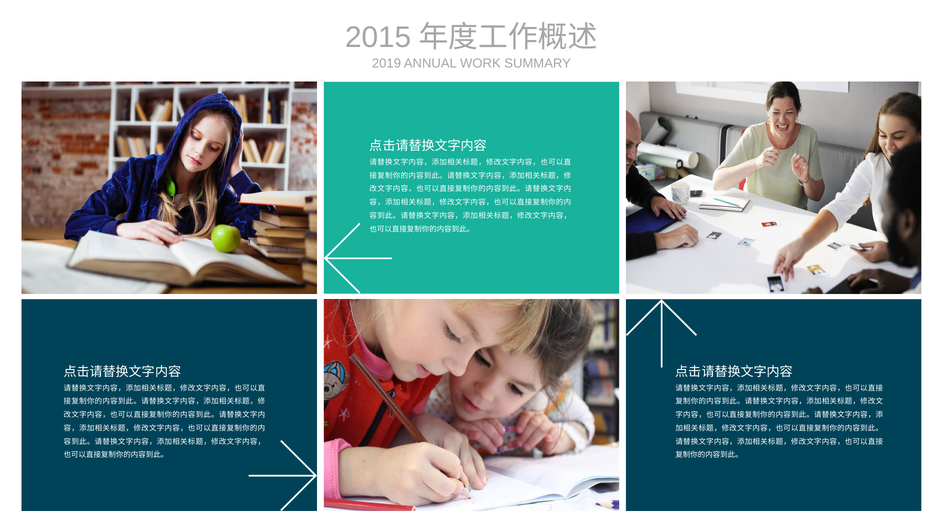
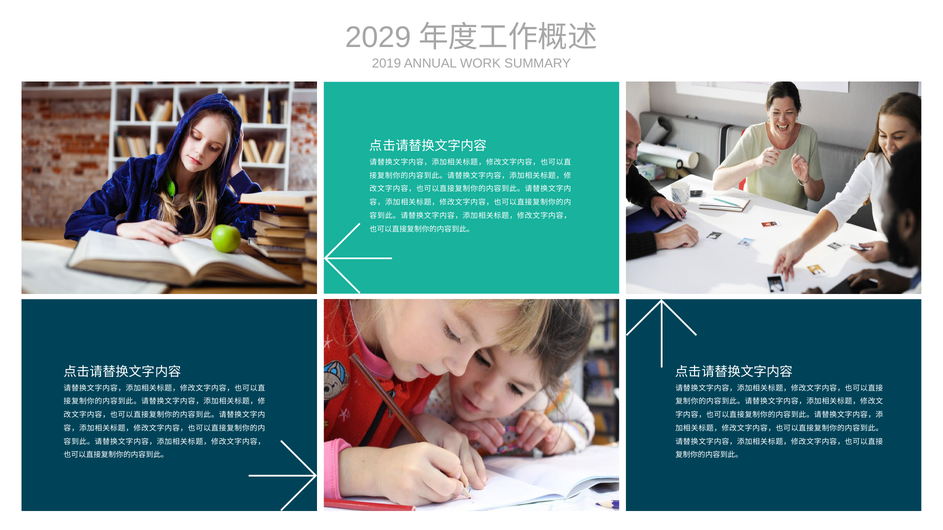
2015: 2015 -> 2029
